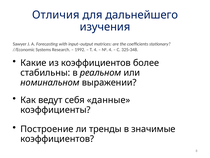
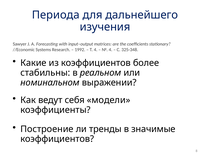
Отличия: Отличия -> Периода
данные: данные -> модели
